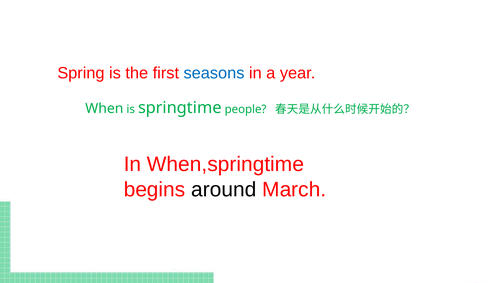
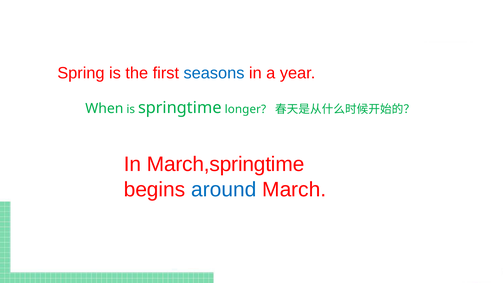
people: people -> longer
When,springtime: When,springtime -> March,springtime
around colour: black -> blue
